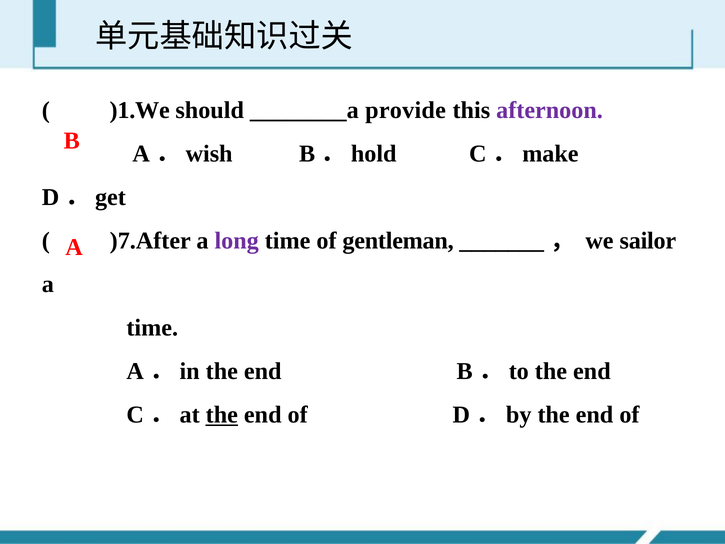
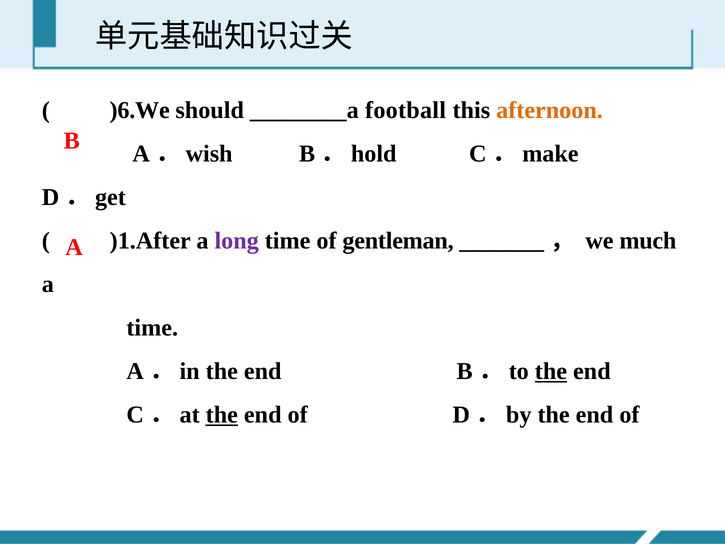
)1.We: )1.We -> )6.We
provide: provide -> football
afternoon colour: purple -> orange
)7.After: )7.After -> )1.After
sailor: sailor -> much
the at (551, 371) underline: none -> present
